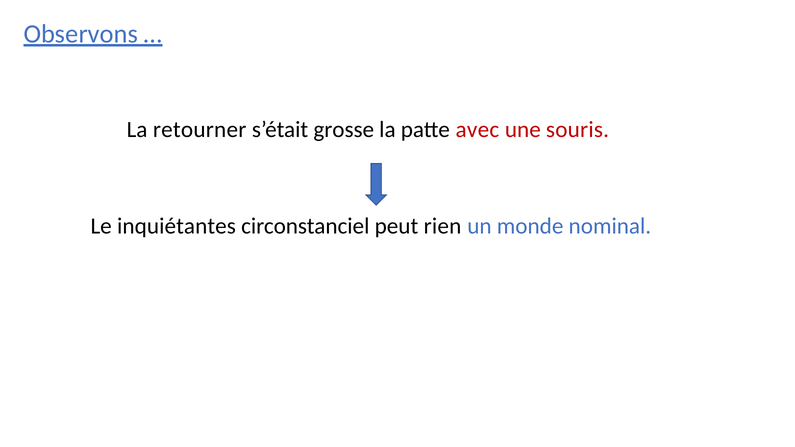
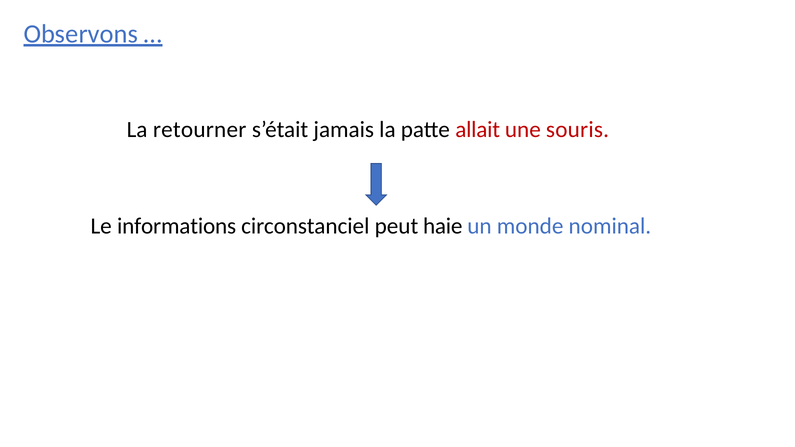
grosse: grosse -> jamais
avec: avec -> allait
inquiétantes: inquiétantes -> informations
rien: rien -> haie
